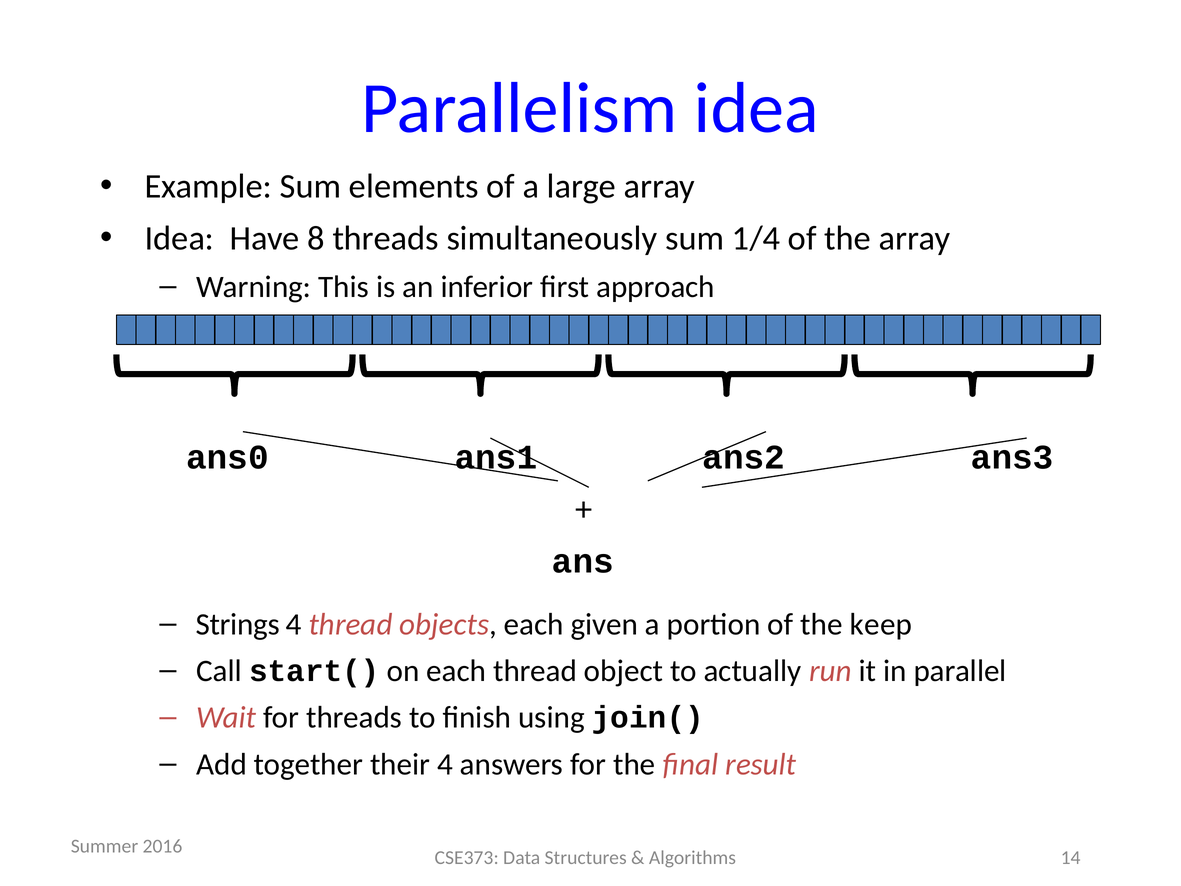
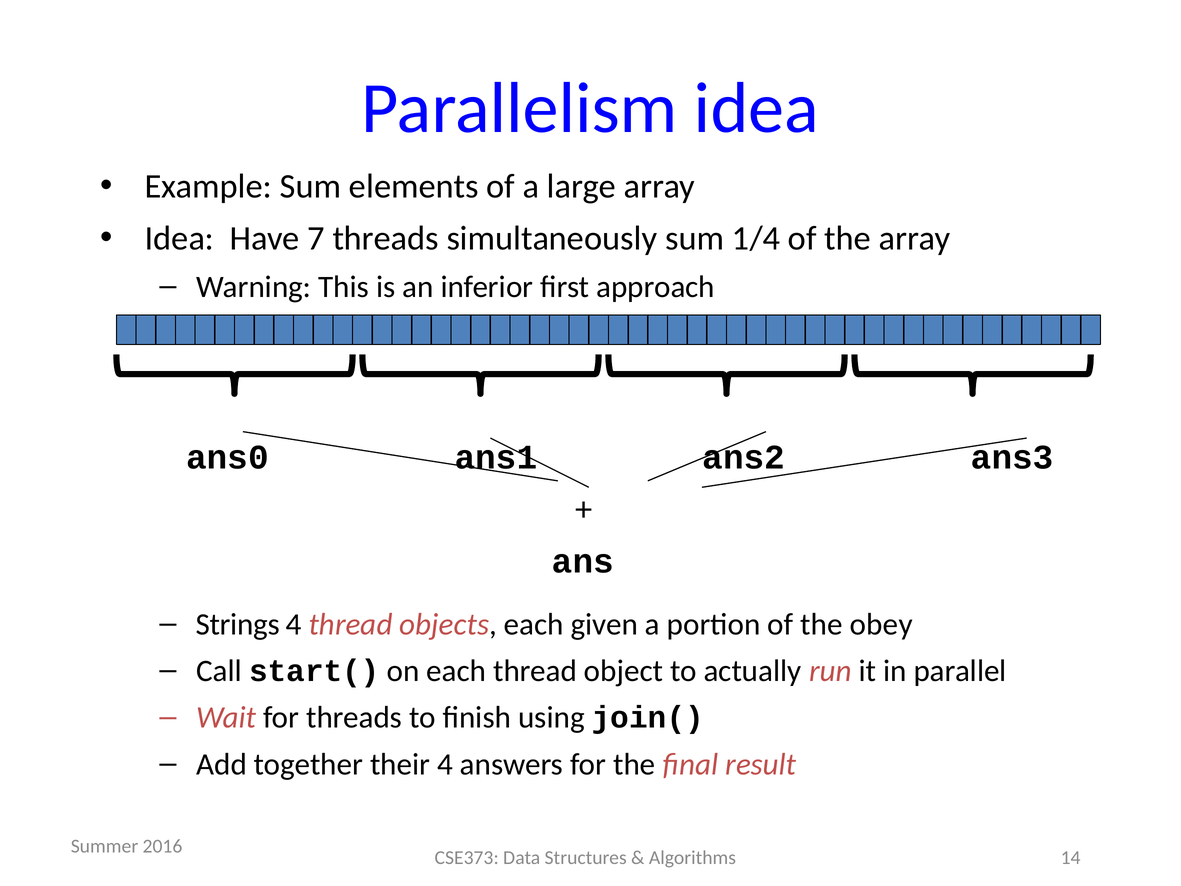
8: 8 -> 7
keep: keep -> obey
